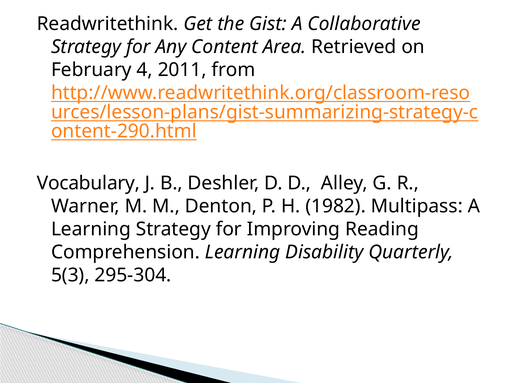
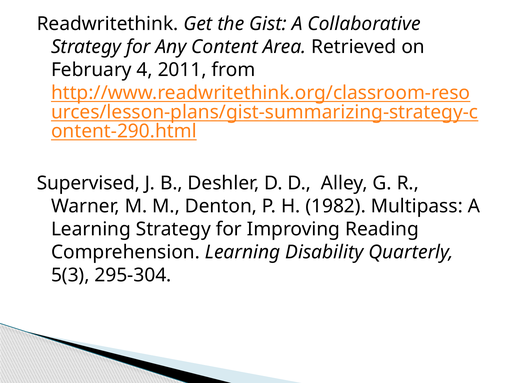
Vocabulary: Vocabulary -> Supervised
